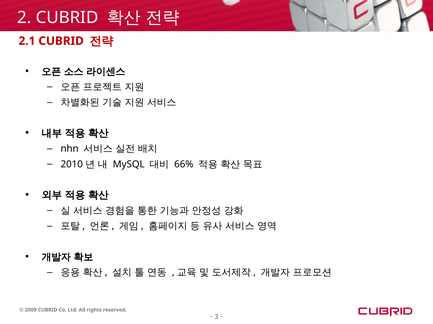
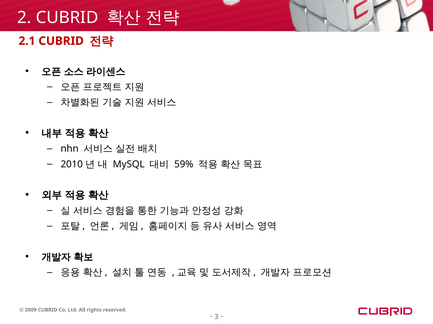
66%: 66% -> 59%
